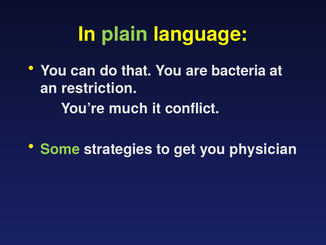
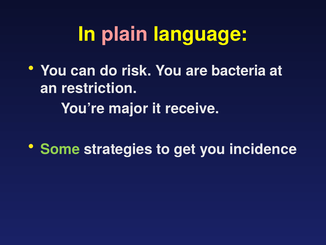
plain colour: light green -> pink
that: that -> risk
much: much -> major
conflict: conflict -> receive
physician: physician -> incidence
